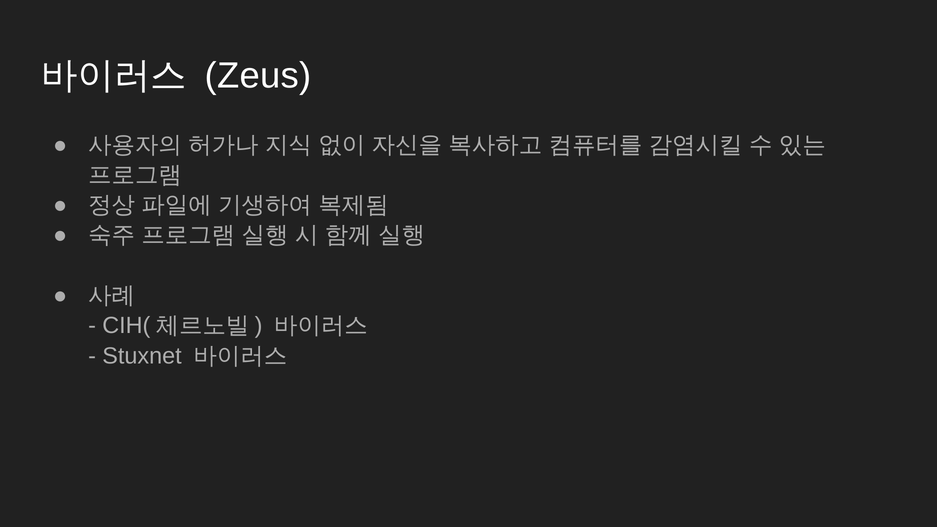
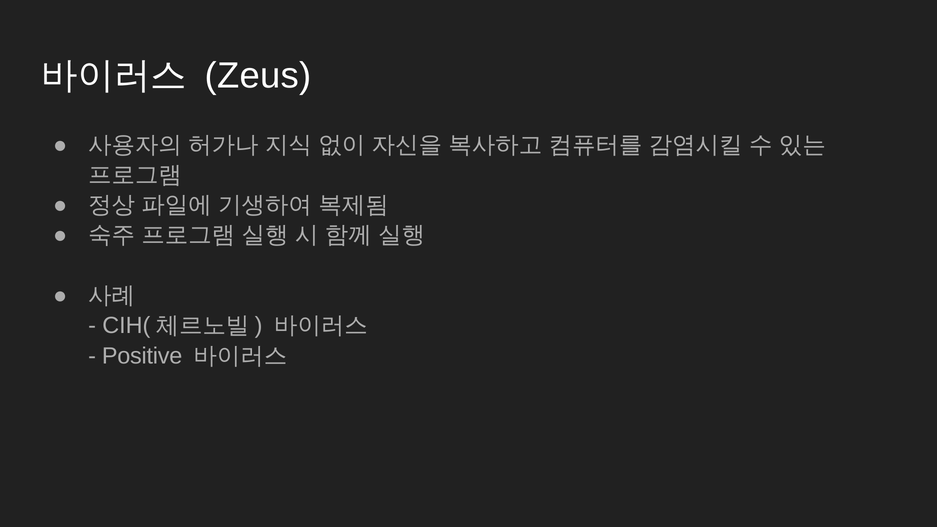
Stuxnet: Stuxnet -> Positive
